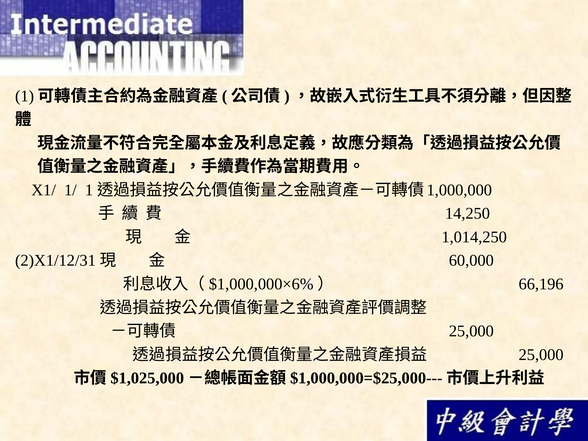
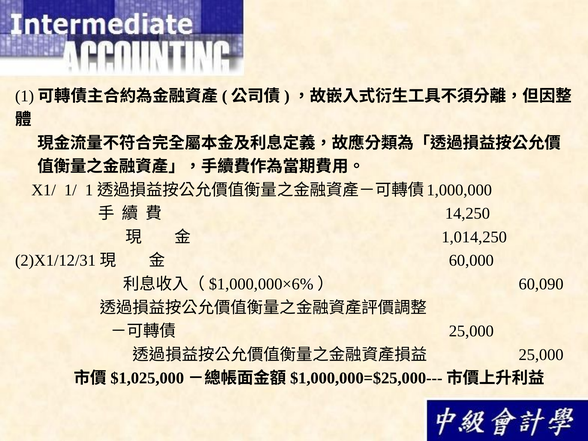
66,196: 66,196 -> 60,090
